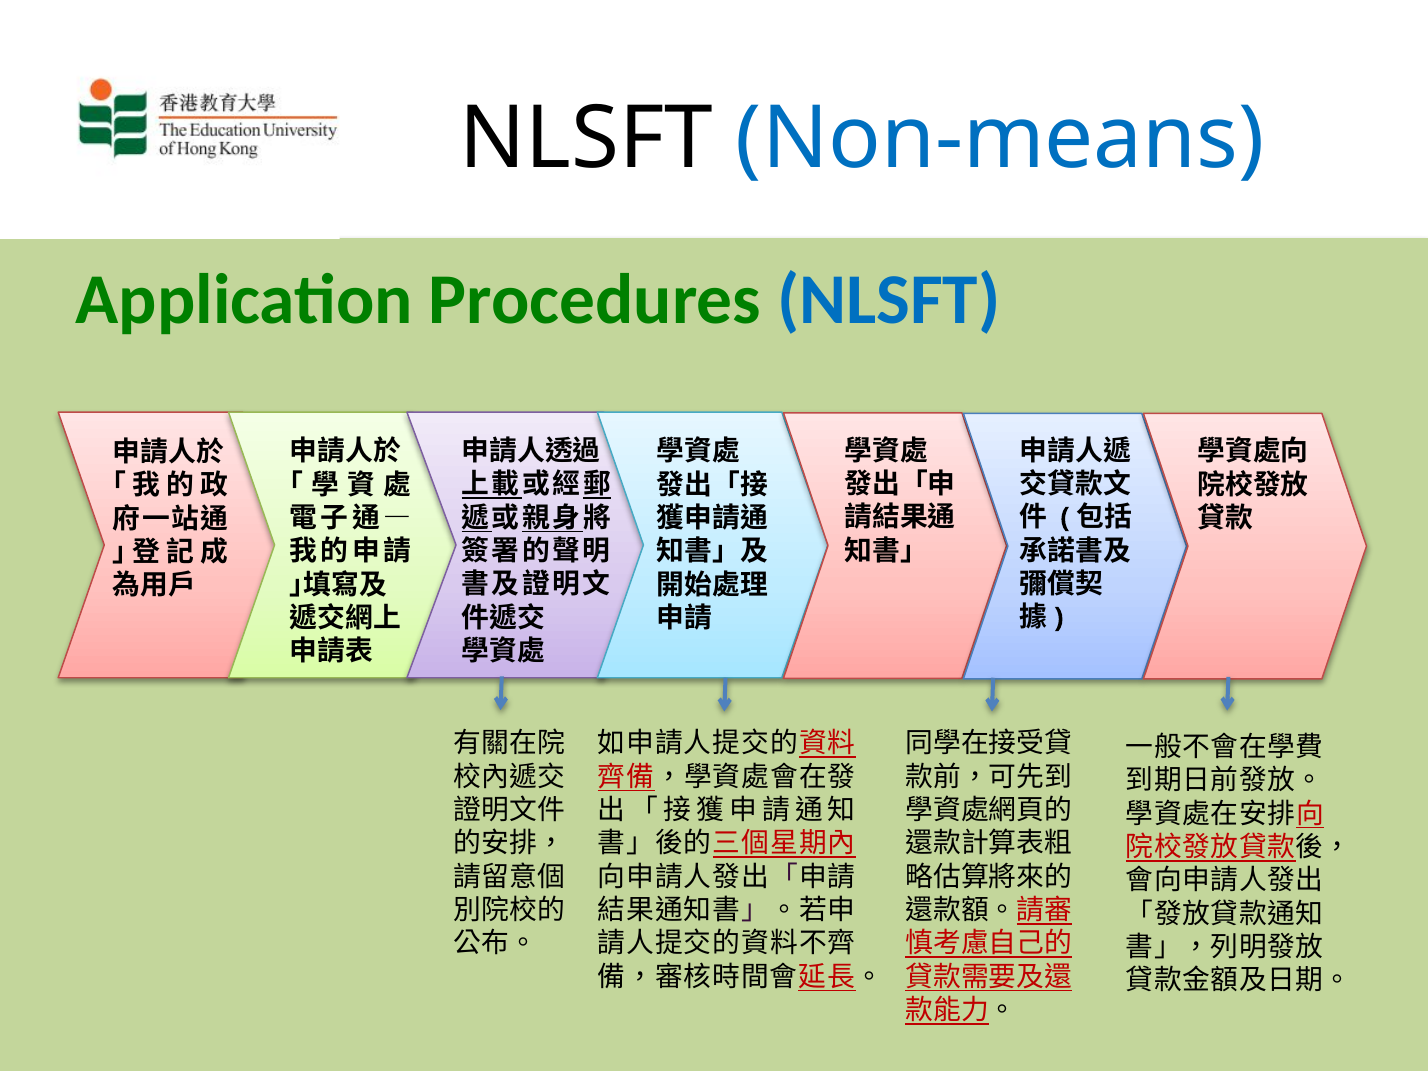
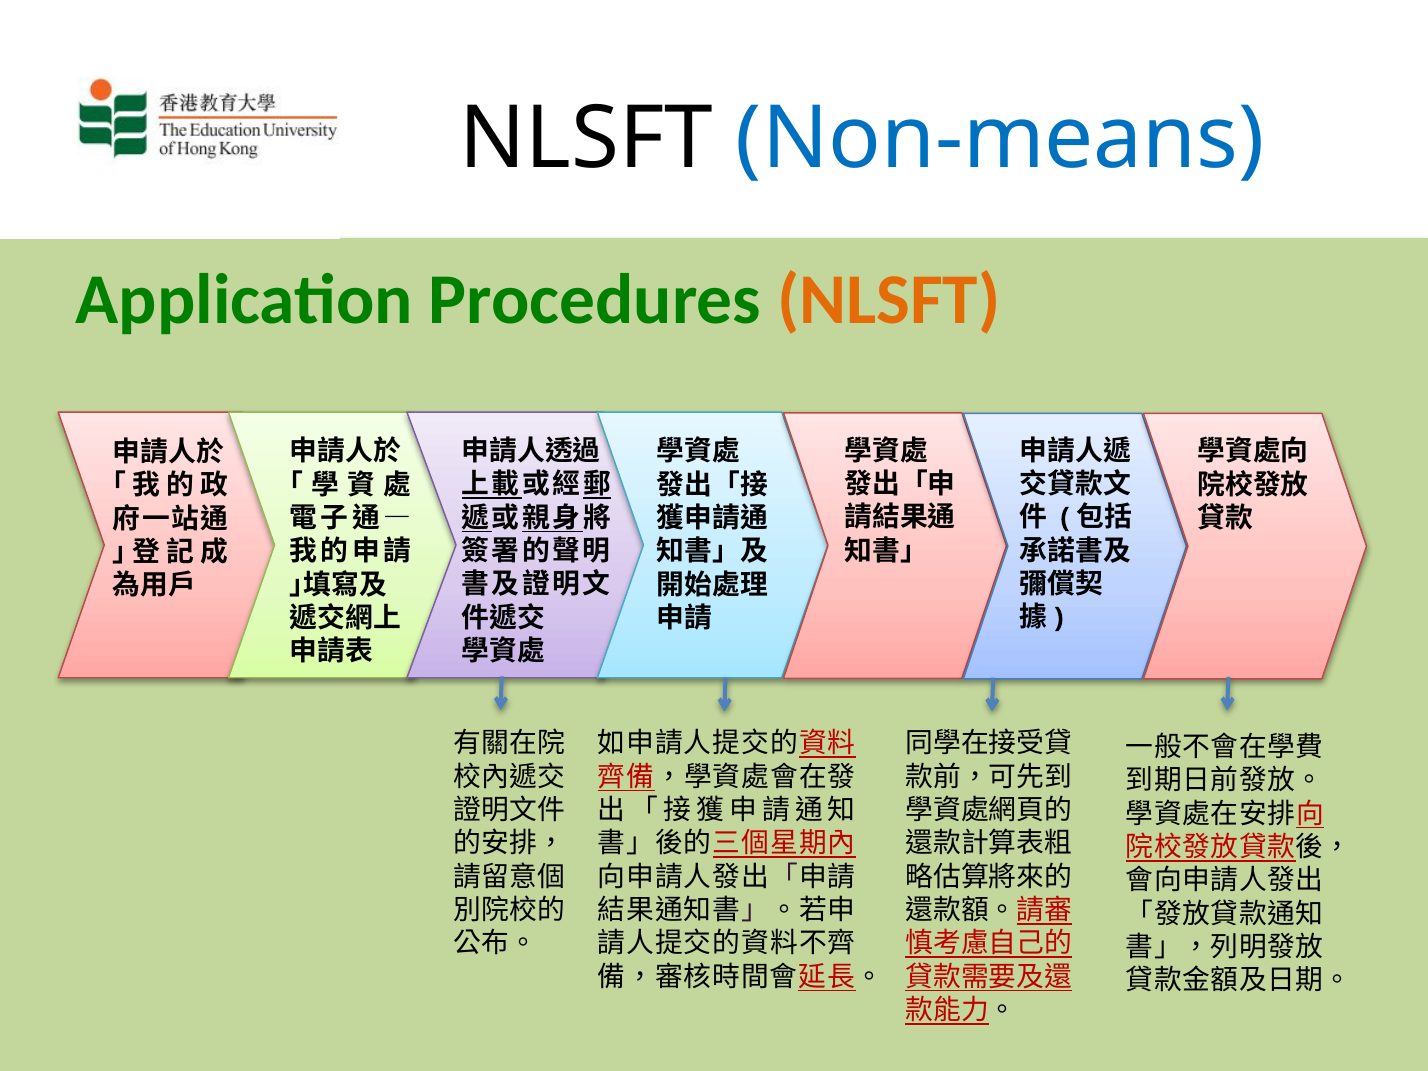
NLSFT at (889, 300) colour: blue -> orange
